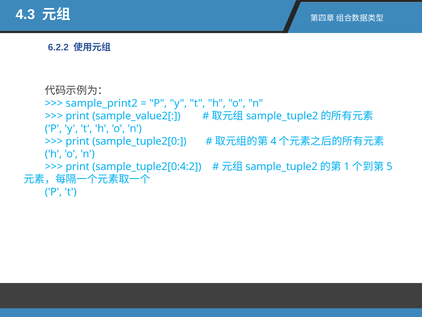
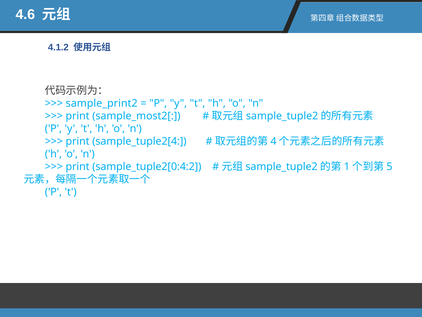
4.3: 4.3 -> 4.6
6.2.2: 6.2.2 -> 4.1.2
sample_value2[: sample_value2[ -> sample_most2[
sample_tuple2[0: sample_tuple2[0 -> sample_tuple2[4
